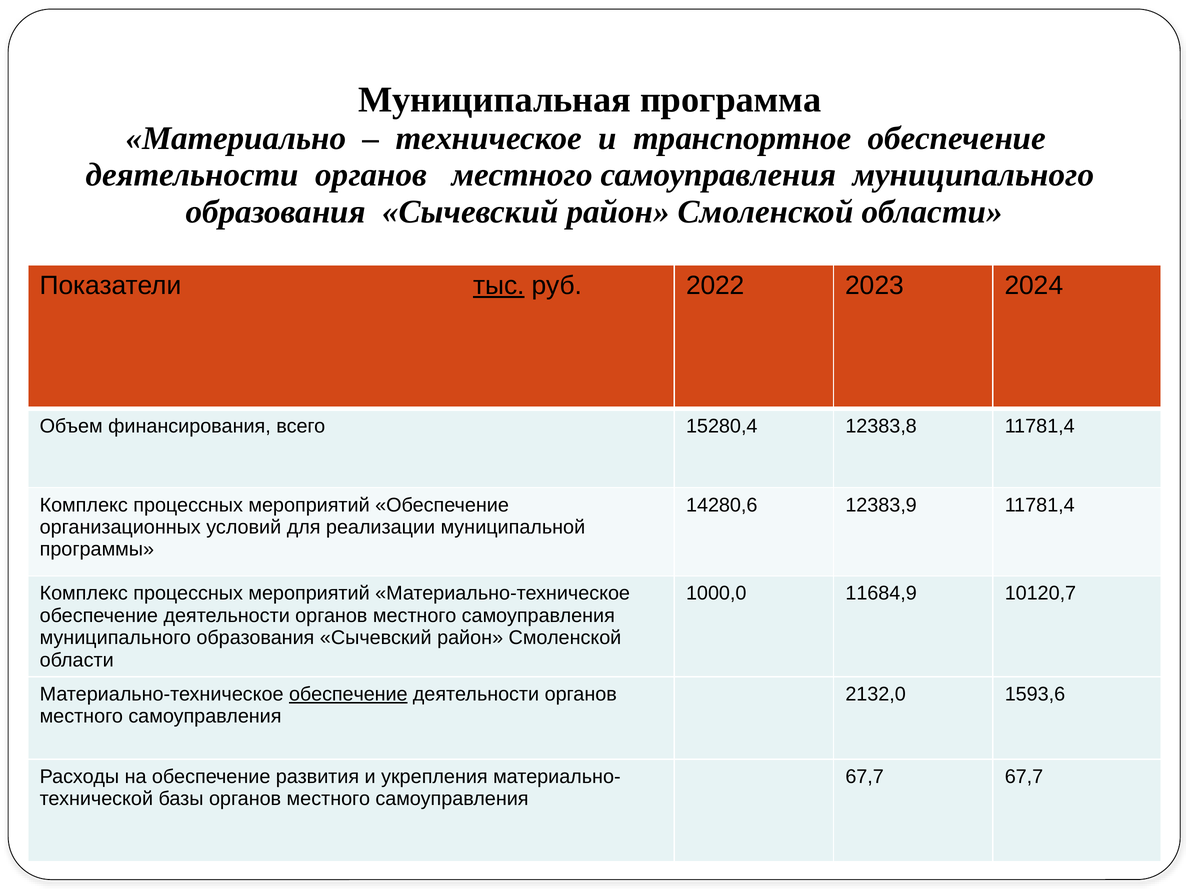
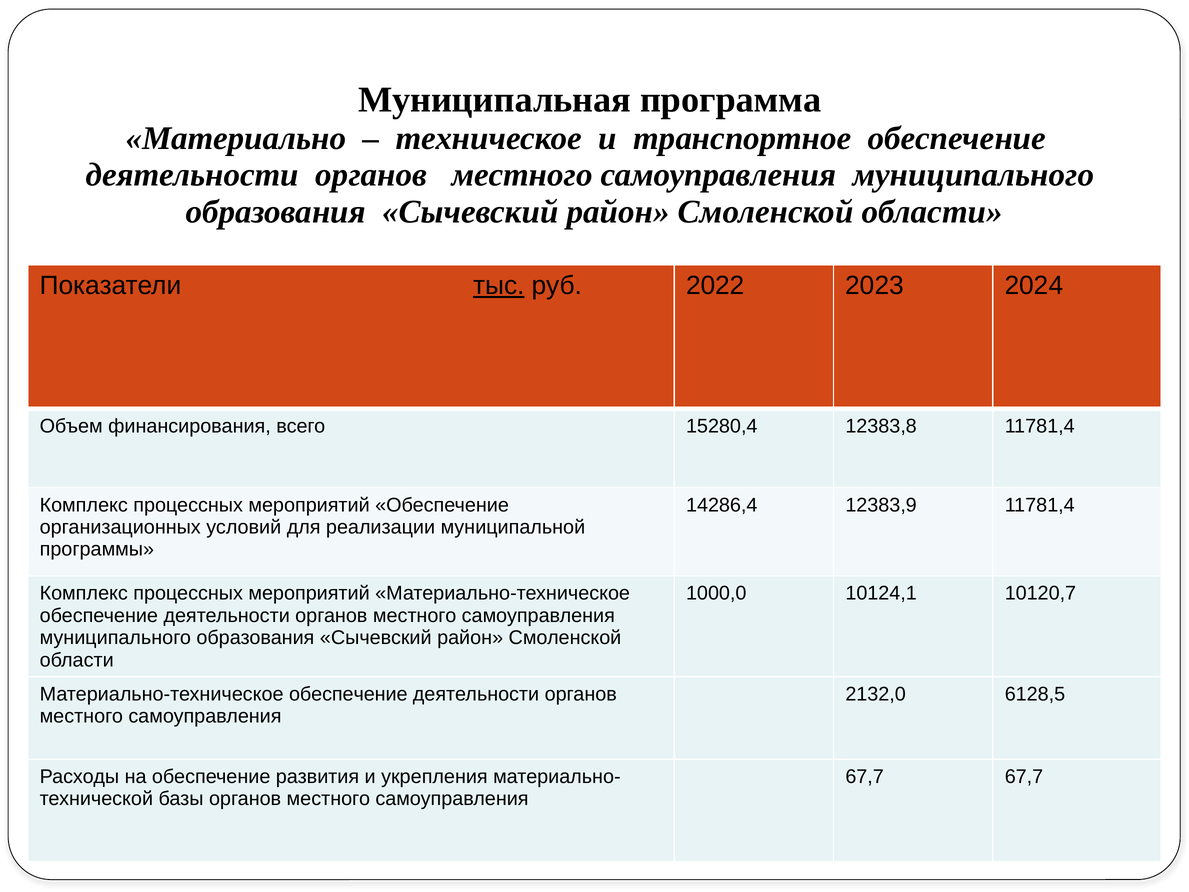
14280,6: 14280,6 -> 14286,4
11684,9: 11684,9 -> 10124,1
обеспечение at (348, 694) underline: present -> none
1593,6: 1593,6 -> 6128,5
